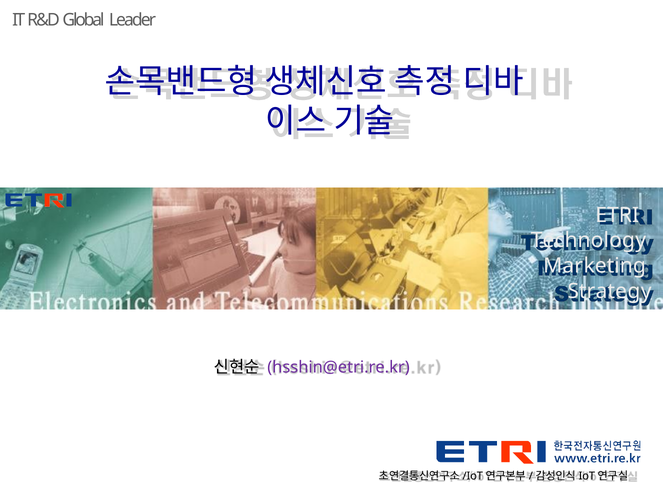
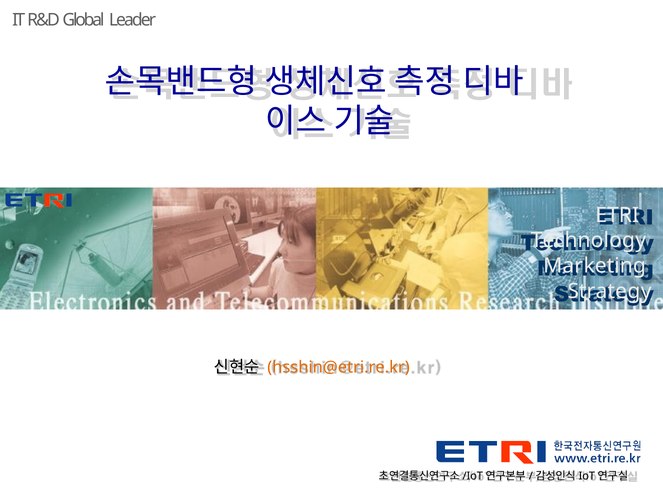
hsshin@etri.re.kr colour: purple -> orange
